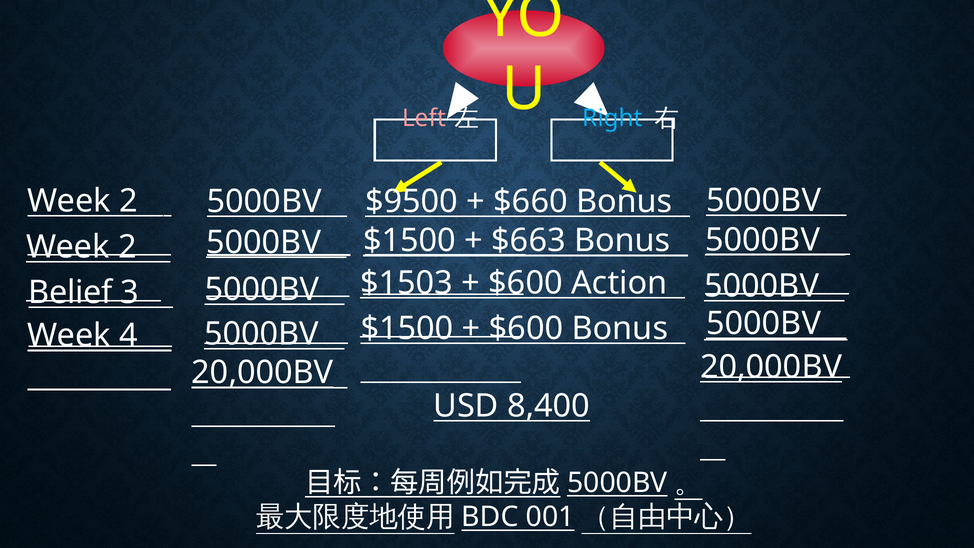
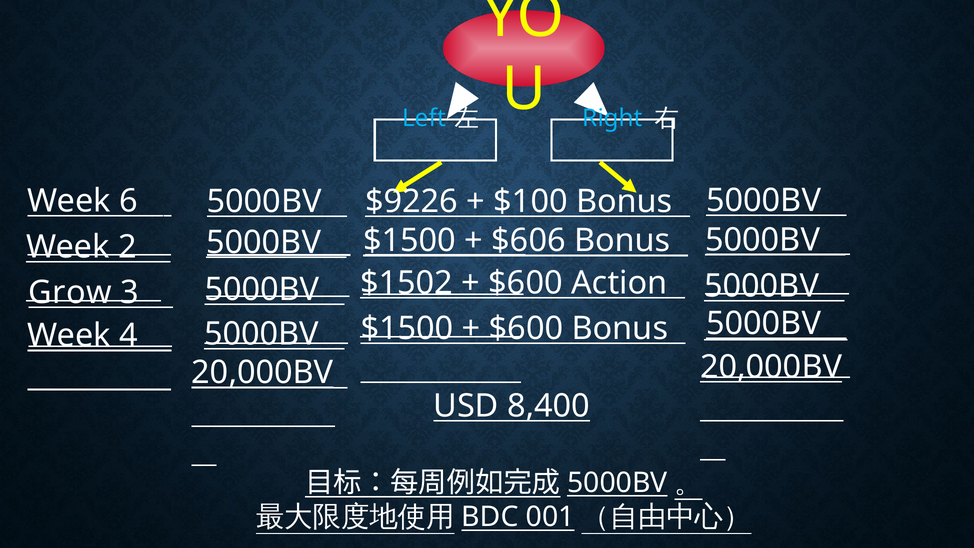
Left colour: pink -> light blue
2 at (129, 201): 2 -> 6
$9500: $9500 -> $9226
$660: $660 -> $100
$663: $663 -> $606
$1503: $1503 -> $1502
Belief: Belief -> Grow
